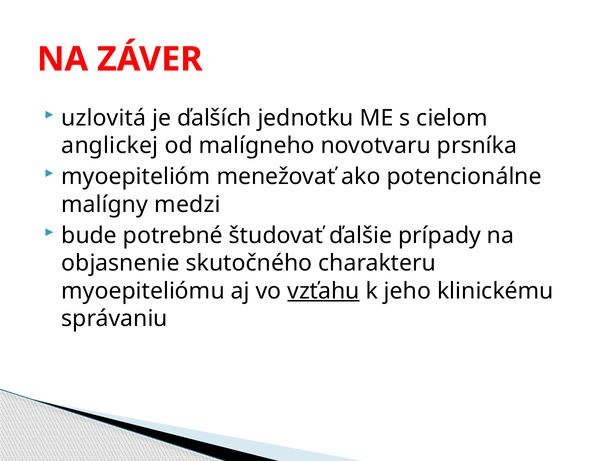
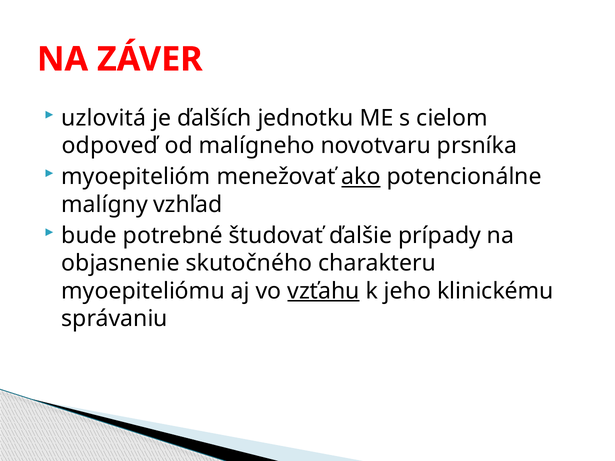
anglickej: anglickej -> odpoveď
ako underline: none -> present
medzi: medzi -> vzhľad
